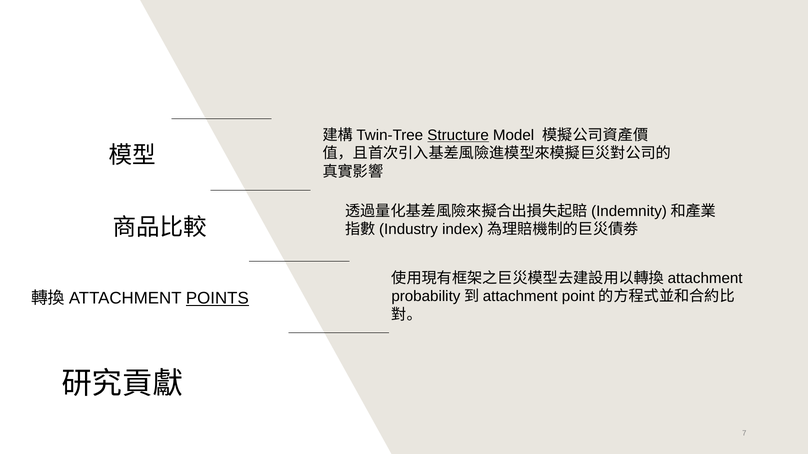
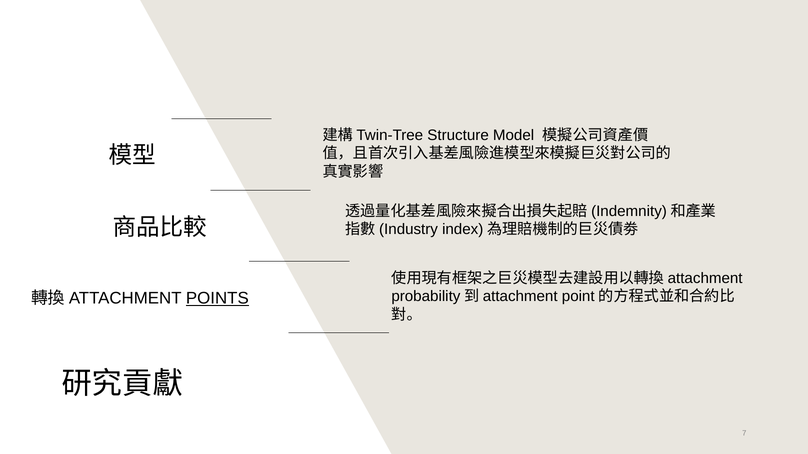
Structure underline: present -> none
